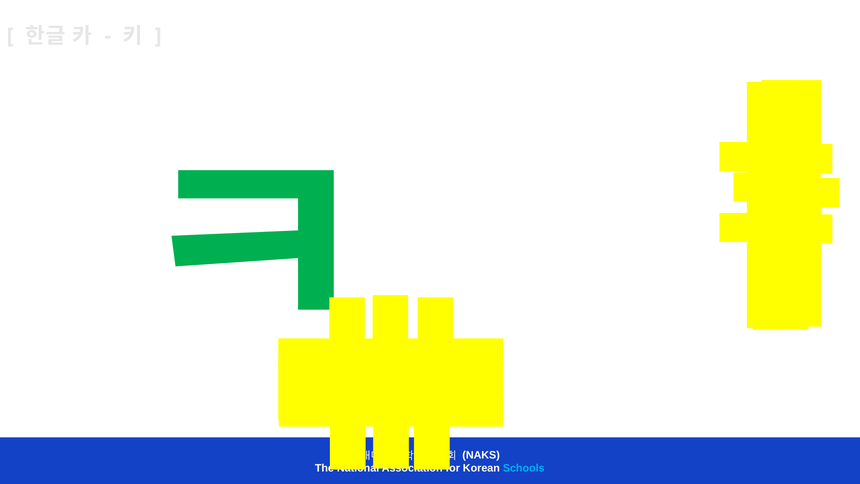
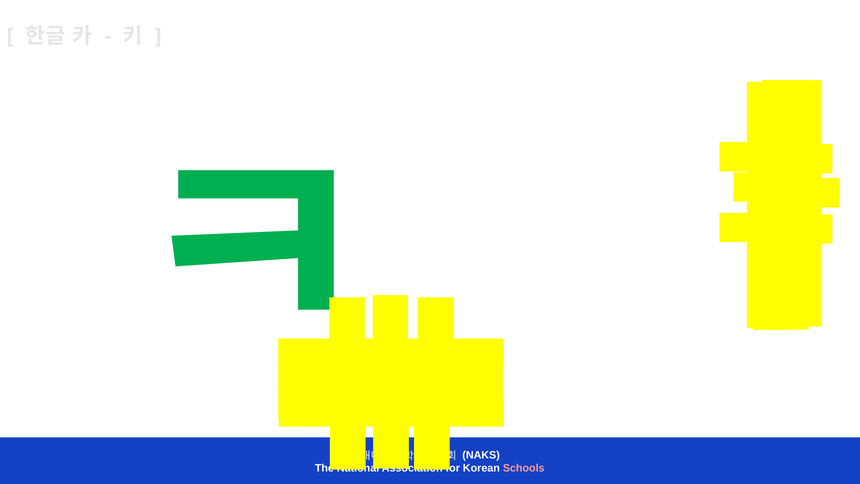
Schools colour: light blue -> pink
